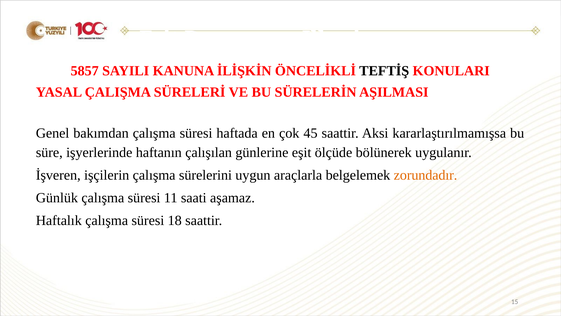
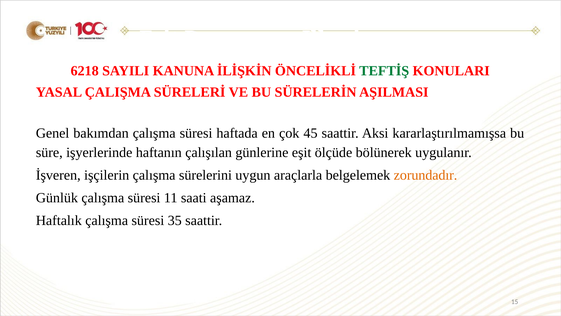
5857: 5857 -> 6218
TEFTİŞ colour: black -> green
18: 18 -> 35
